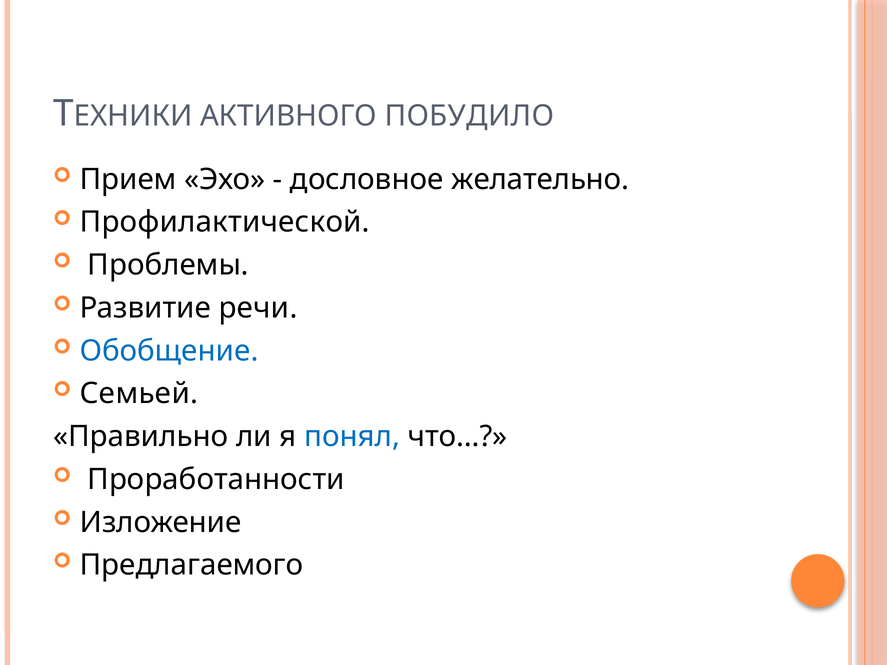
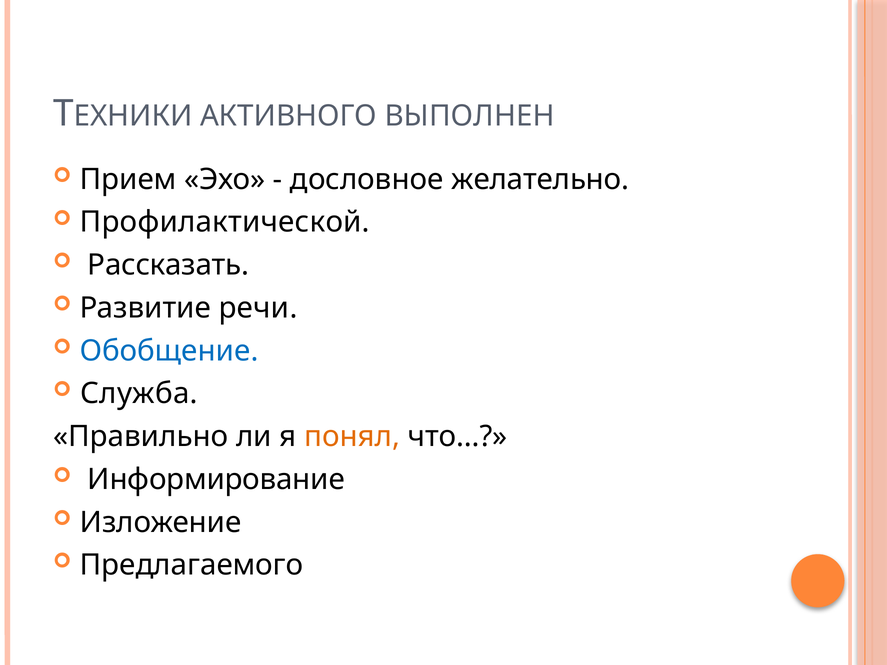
ПОБУДИЛО: ПОБУДИЛО -> ВЫПОЛНЕН
Проблемы: Проблемы -> Рассказать
Семьей: Семьей -> Служба
понял colour: blue -> orange
Проработанности: Проработанности -> Информирование
